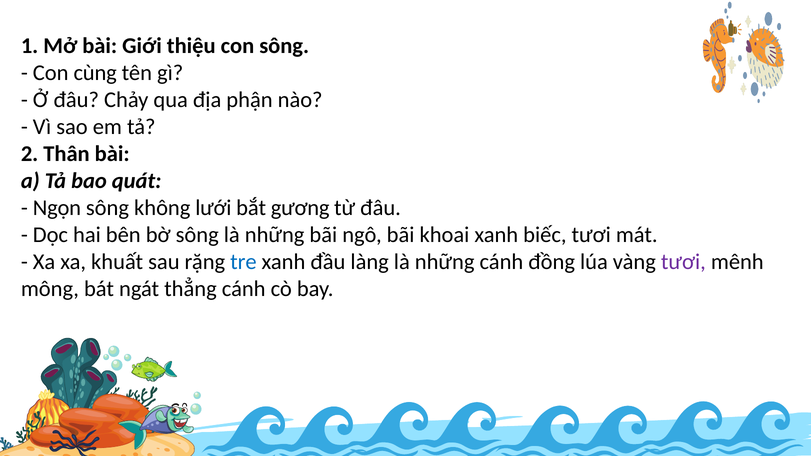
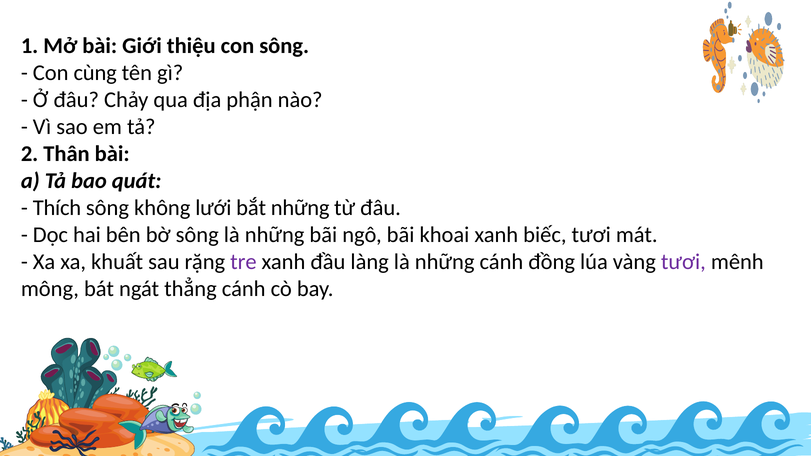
Ngọn: Ngọn -> Thích
bắt gương: gương -> những
tre colour: blue -> purple
